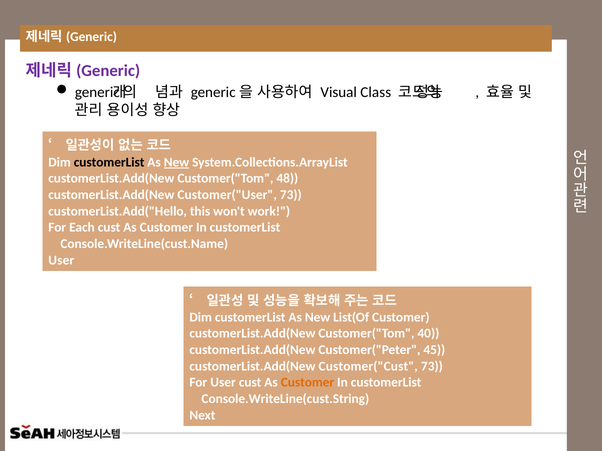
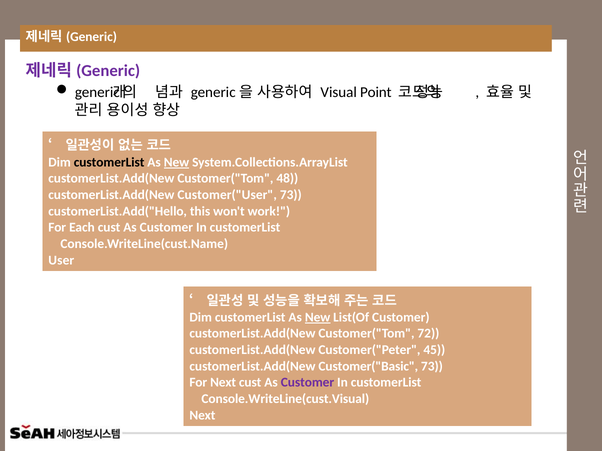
Class: Class -> Point
New at (318, 318) underline: none -> present
40: 40 -> 72
Customer("Cust: Customer("Cust -> Customer("Basic
For User: User -> Next
Customer at (307, 383) colour: orange -> purple
Console.WriteLine(cust.String: Console.WriteLine(cust.String -> Console.WriteLine(cust.Visual
